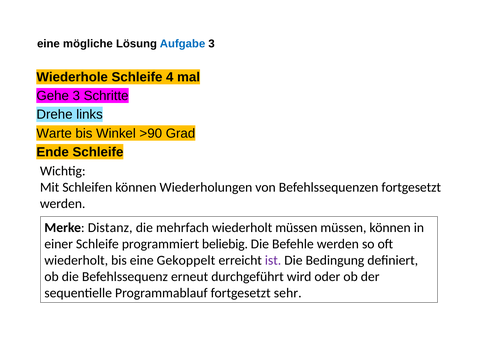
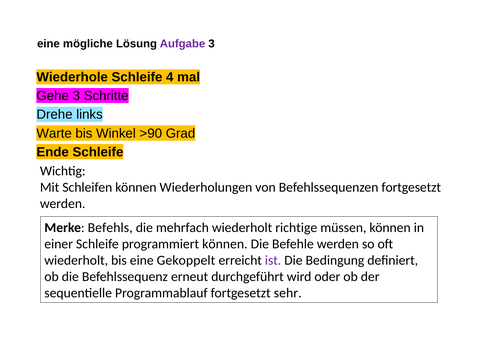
Aufgabe colour: blue -> purple
Distanz: Distanz -> Befehls
wiederholt müssen: müssen -> richtige
programmiert beliebig: beliebig -> können
